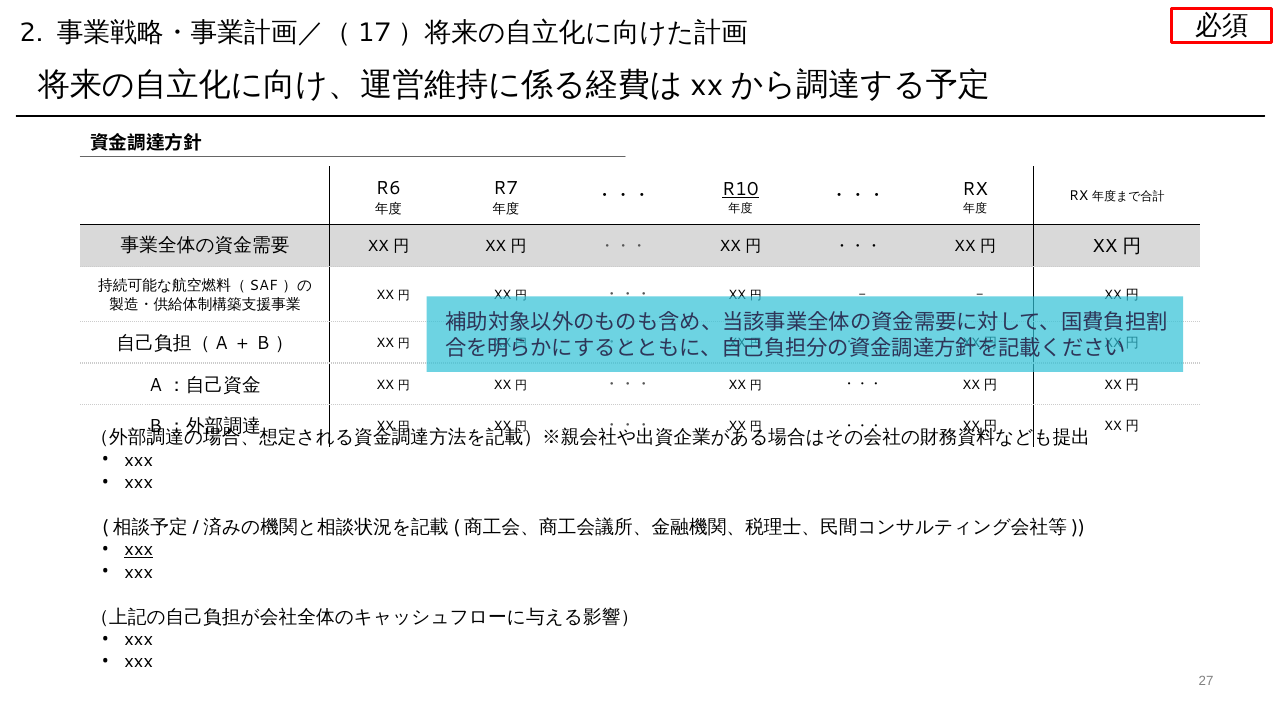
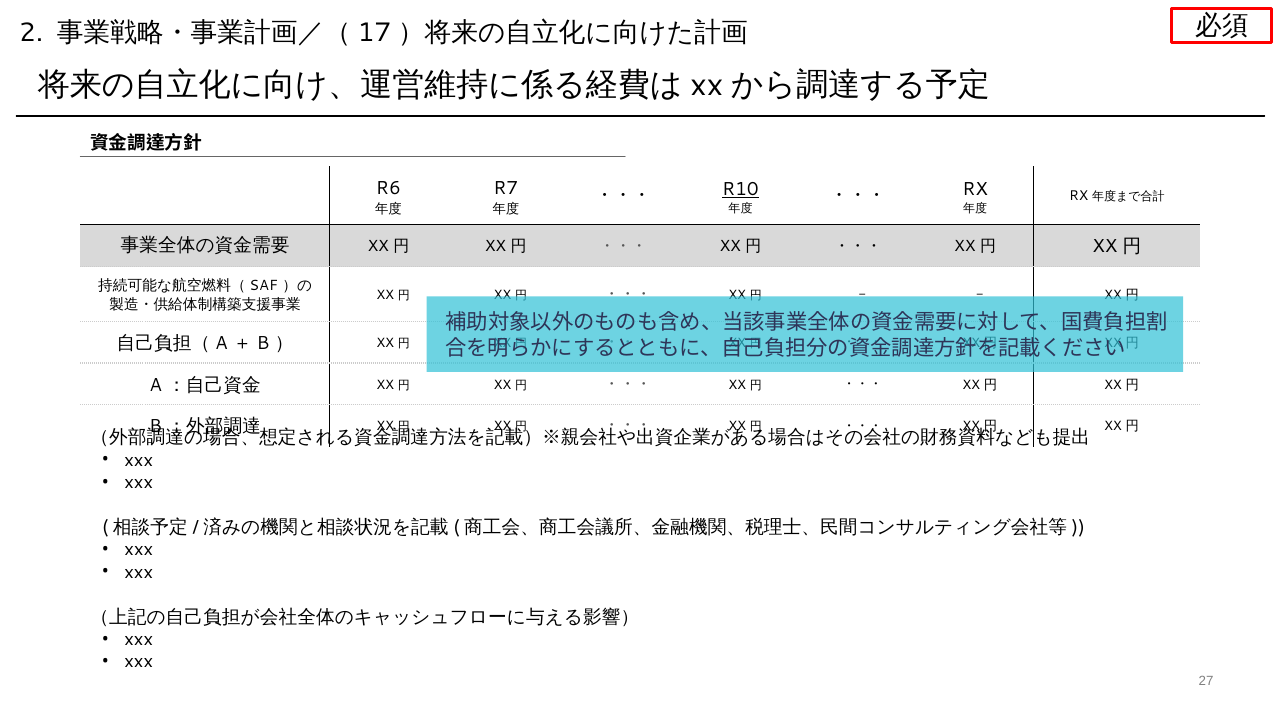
xxx at (139, 550) underline: present -> none
